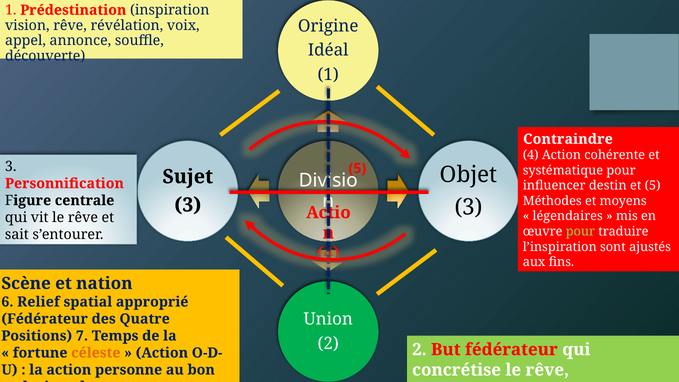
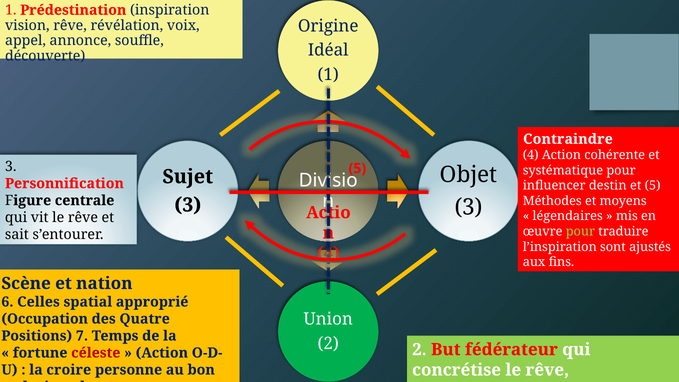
Relief: Relief -> Celles
Fédérateur at (45, 319): Fédérateur -> Occupation
céleste colour: orange -> red
la action: action -> croire
